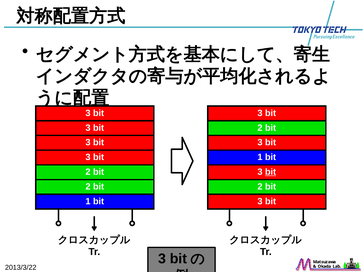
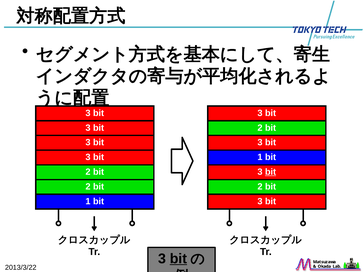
bit at (178, 259) underline: none -> present
